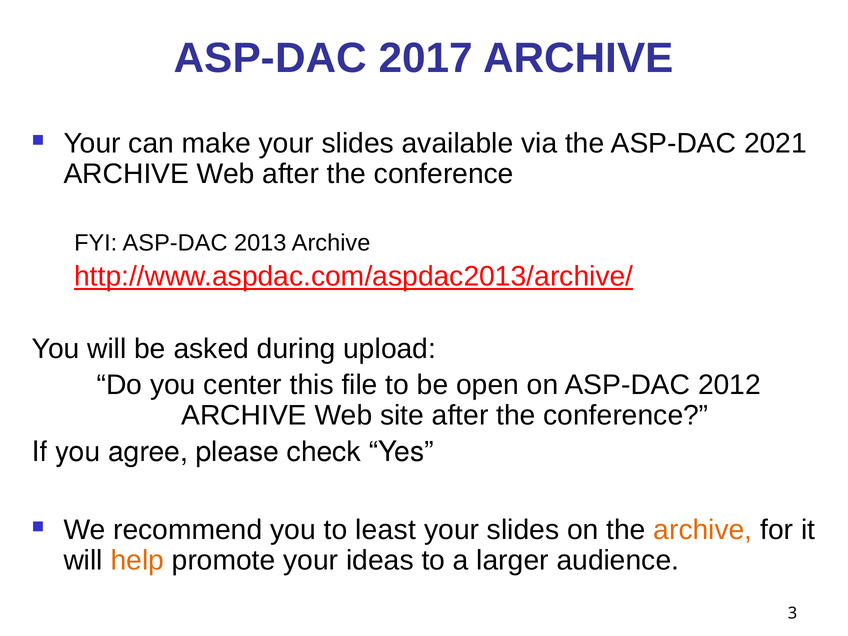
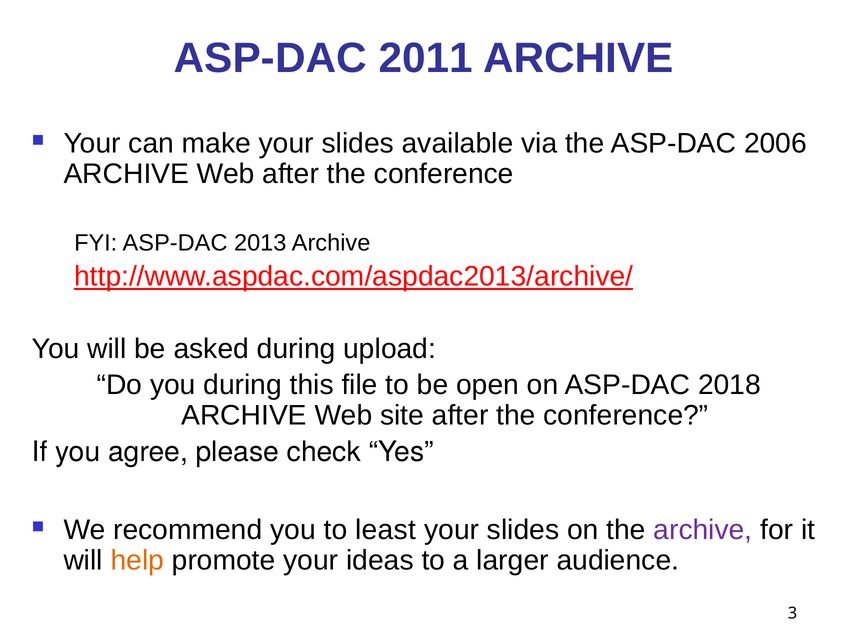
2017: 2017 -> 2011
2021: 2021 -> 2006
you center: center -> during
2012: 2012 -> 2018
archive at (703, 530) colour: orange -> purple
